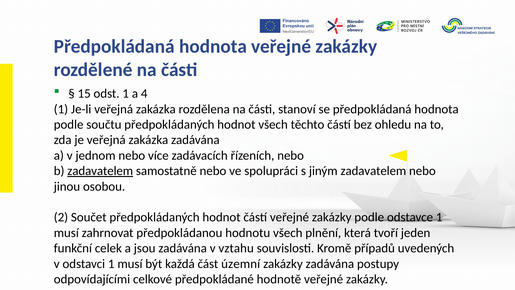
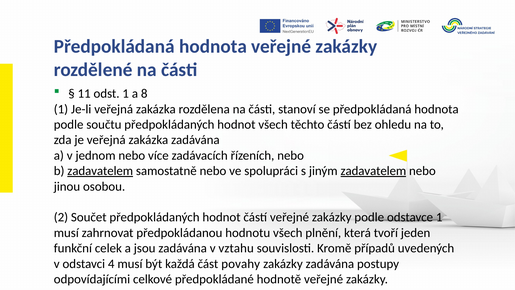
15: 15 -> 11
4: 4 -> 8
zadavatelem at (373, 171) underline: none -> present
odstavci 1: 1 -> 4
územní: územní -> povahy
